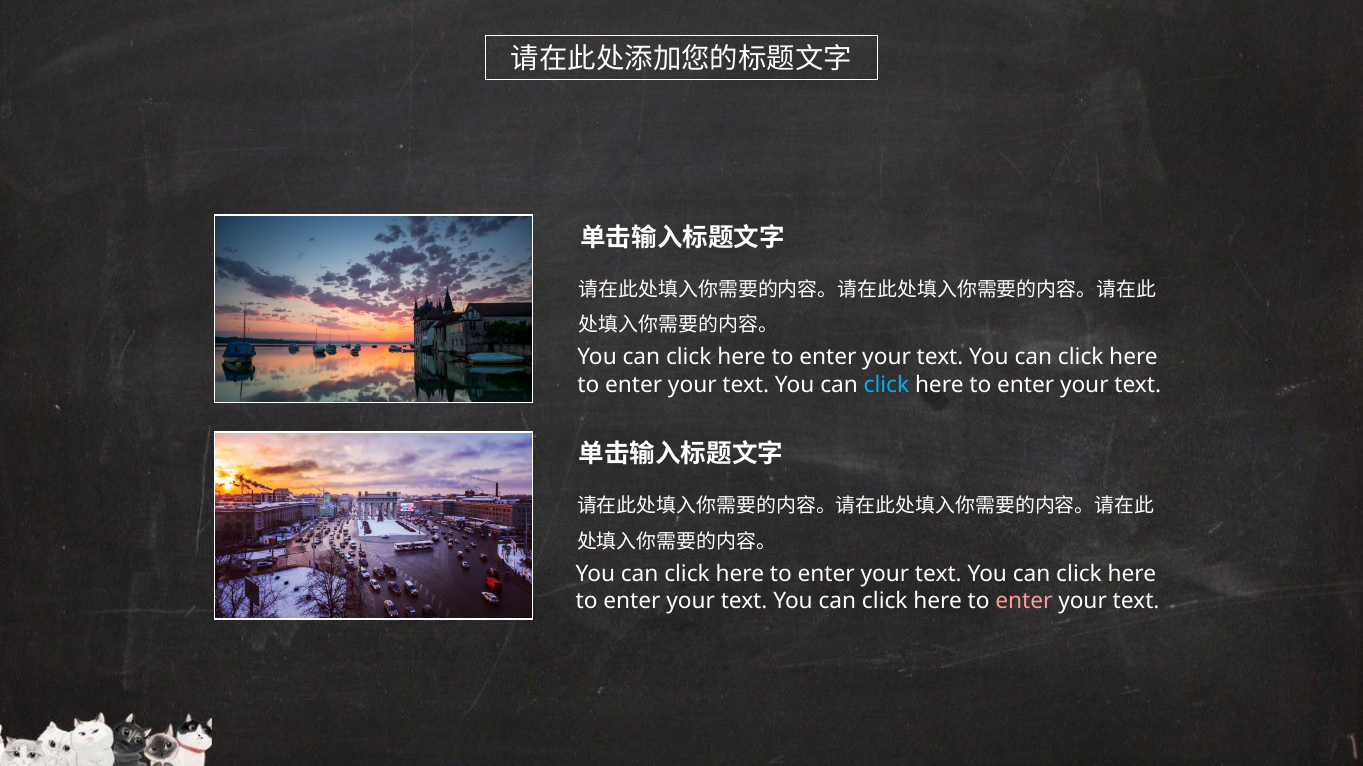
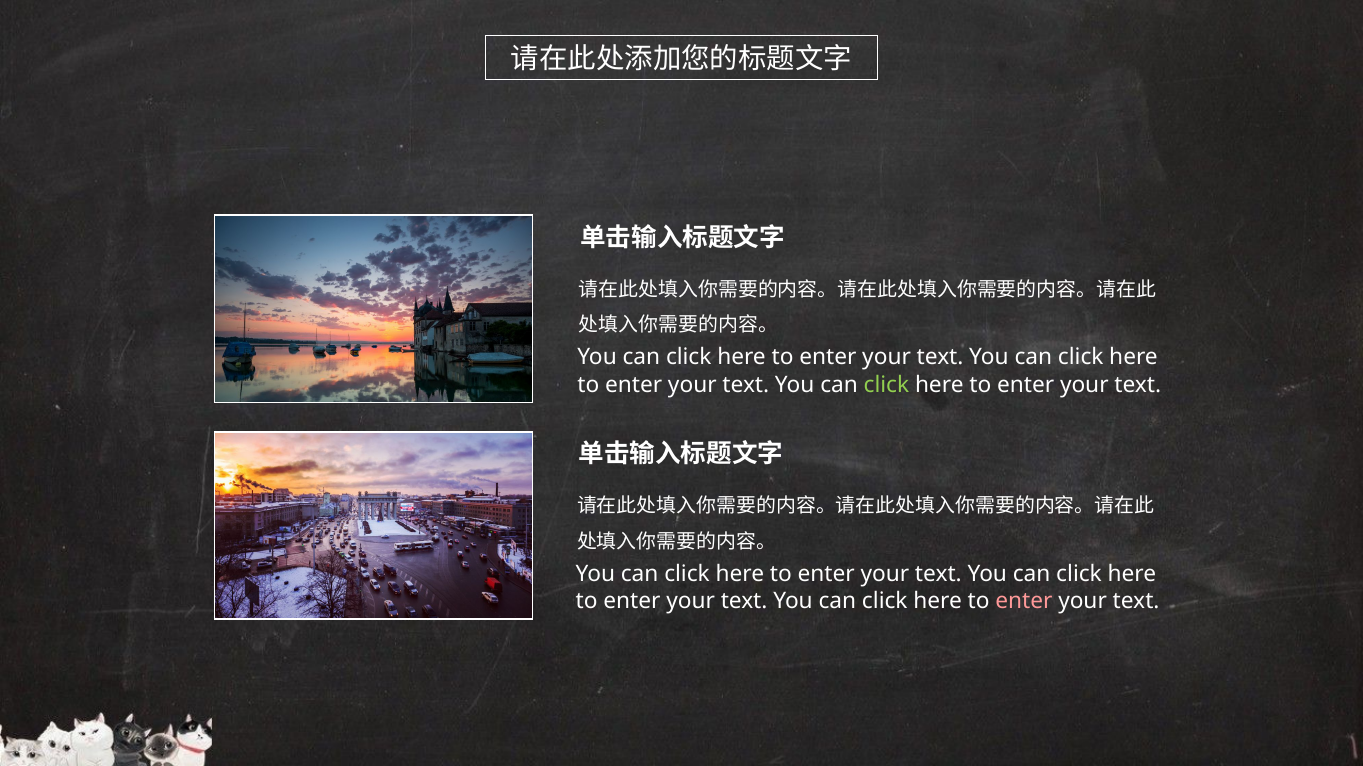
click at (886, 385) colour: light blue -> light green
